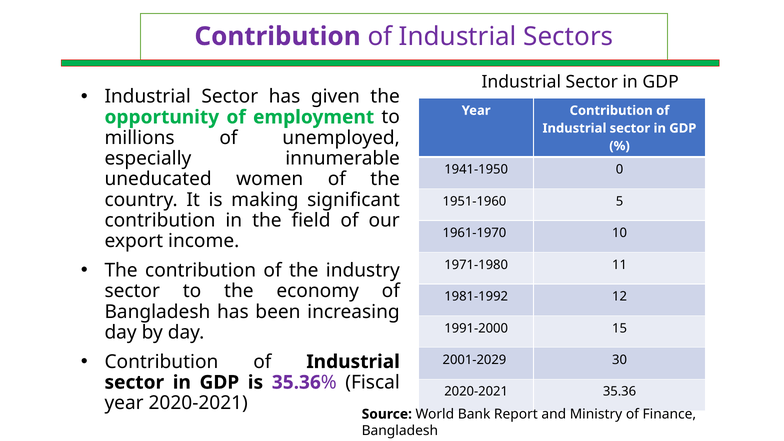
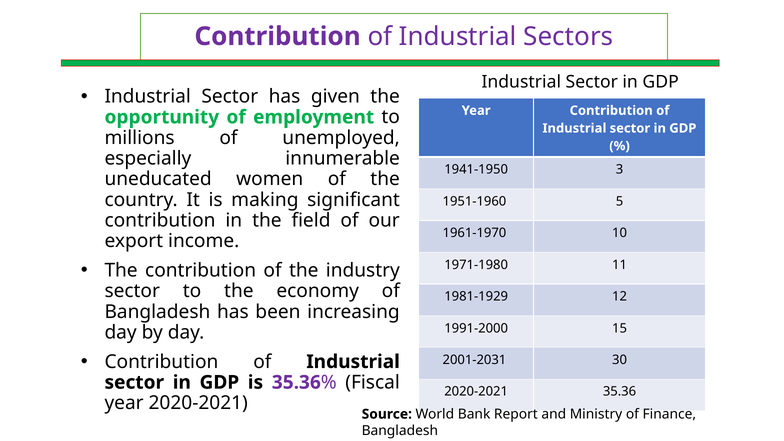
0: 0 -> 3
1981-1992: 1981-1992 -> 1981-1929
2001-2029: 2001-2029 -> 2001-2031
